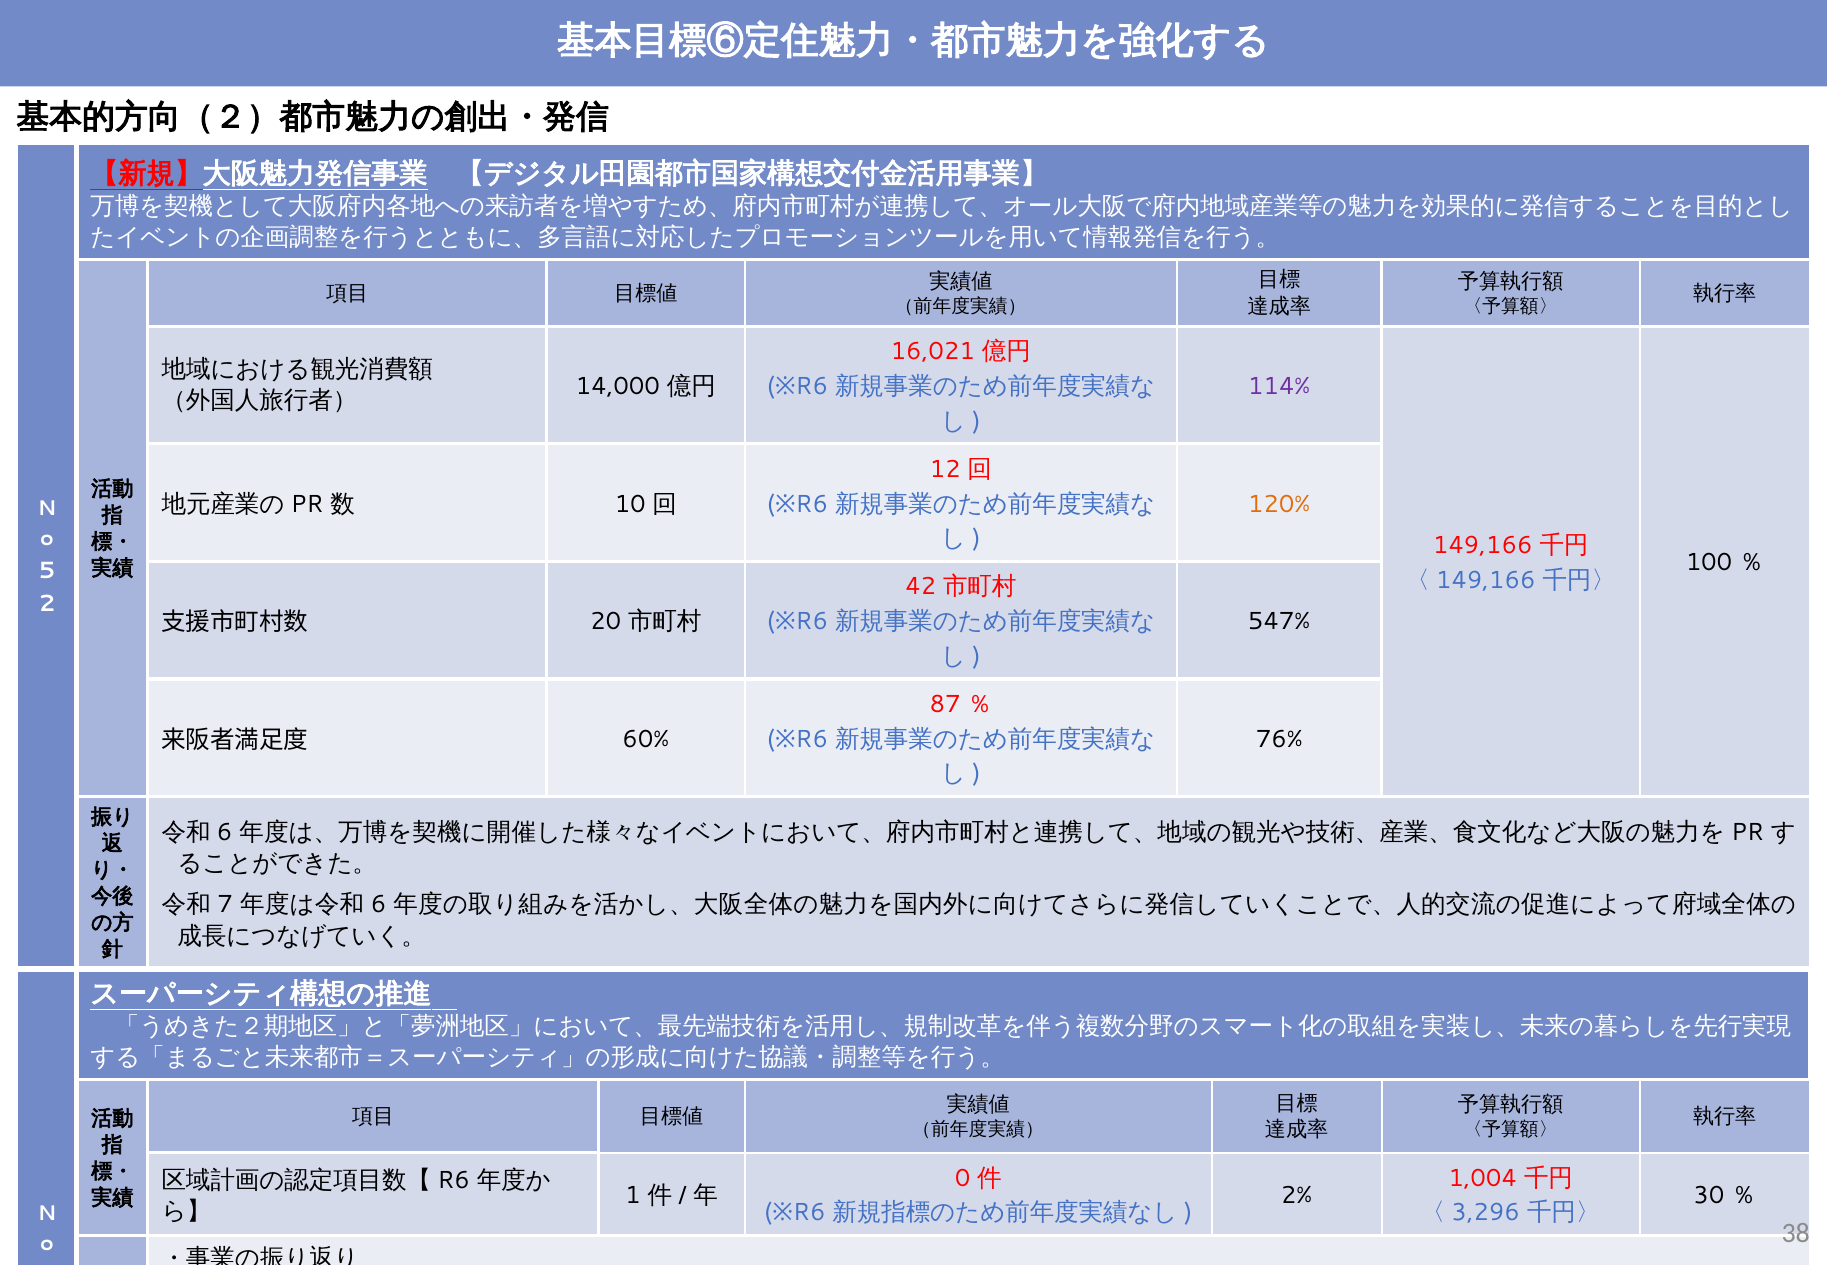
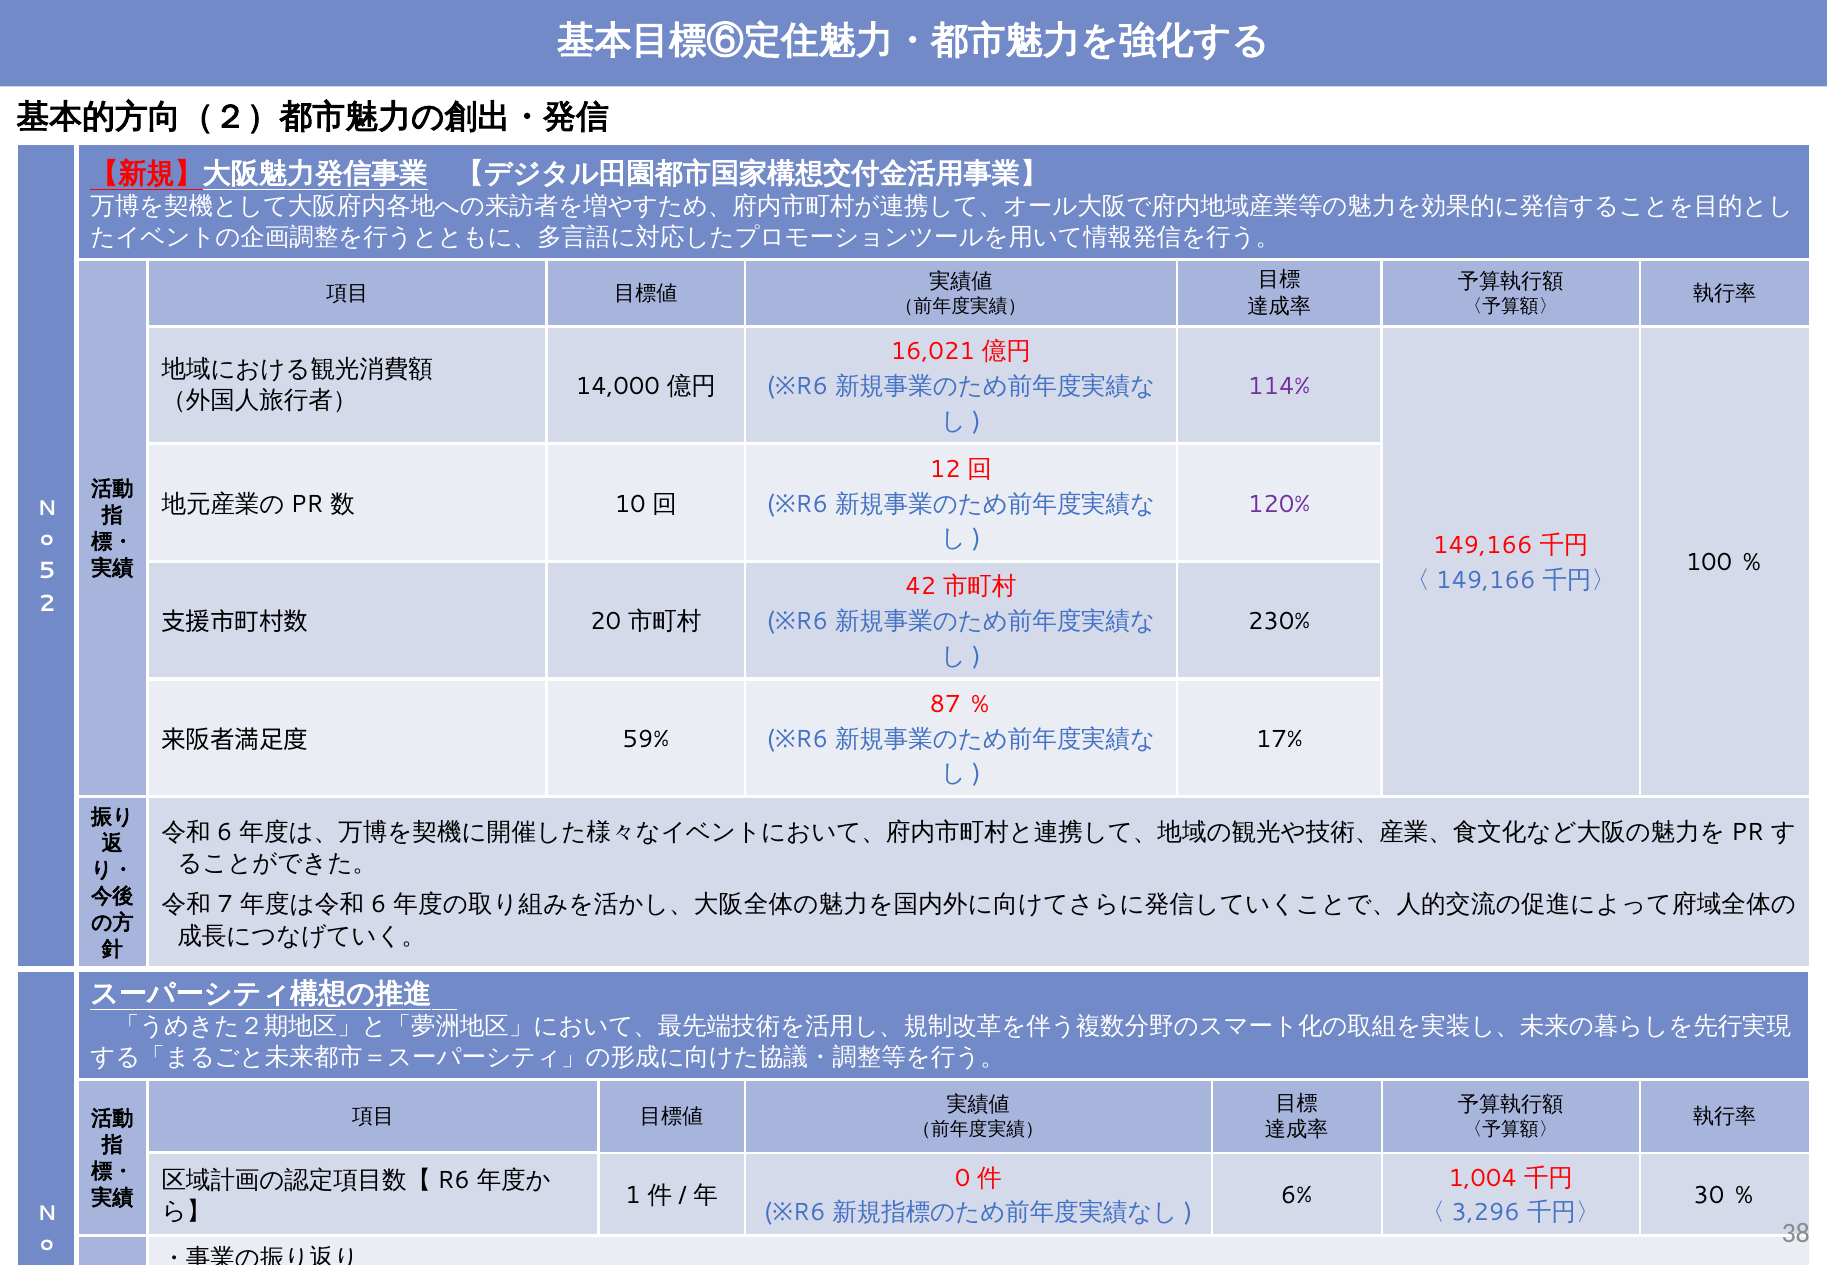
120% colour: orange -> purple
547%: 547% -> 230%
76%: 76% -> 17%
60%: 60% -> 59%
2%: 2% -> 6%
